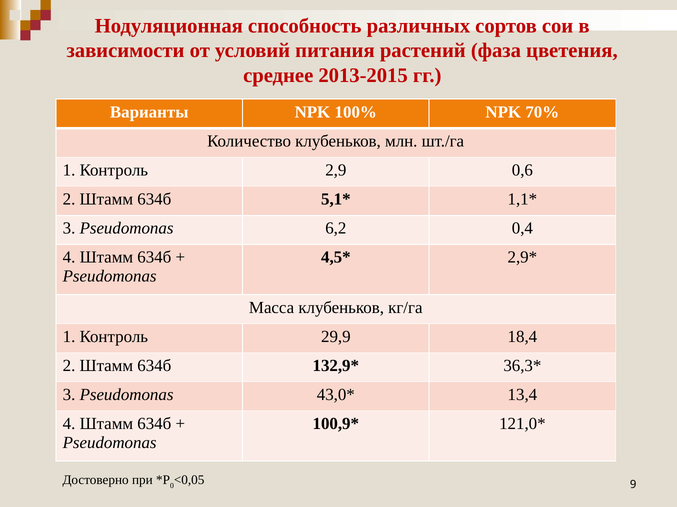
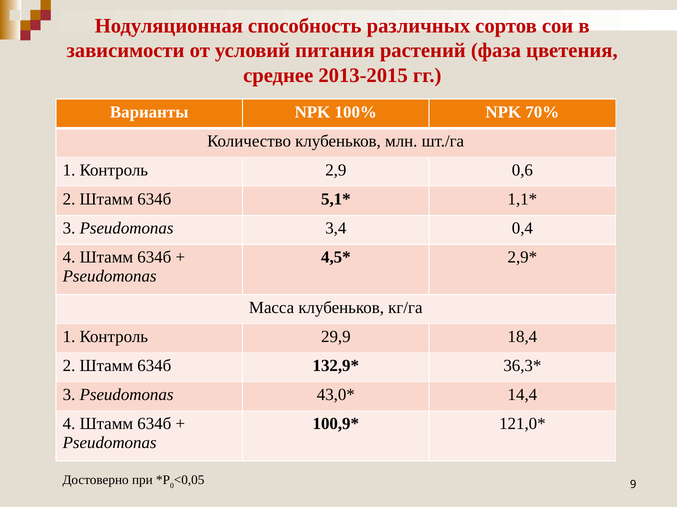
6,2: 6,2 -> 3,4
13,4: 13,4 -> 14,4
